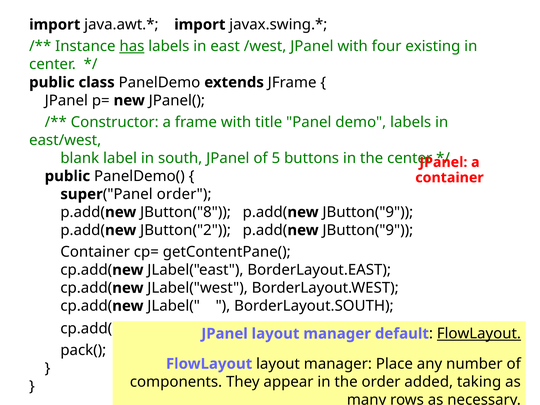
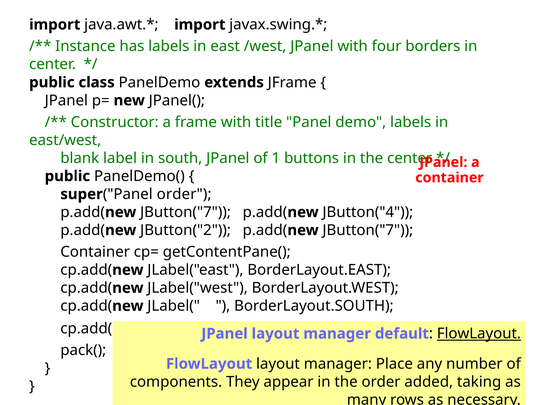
has underline: present -> none
existing: existing -> borders
5: 5 -> 1
JButton("8 at (186, 212): JButton("8 -> JButton("7
JButton("9 at (368, 212): JButton("9 -> JButton("4
JButton("9 at (368, 230): JButton("9 -> JButton("7
